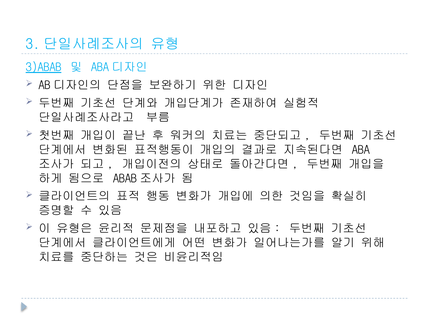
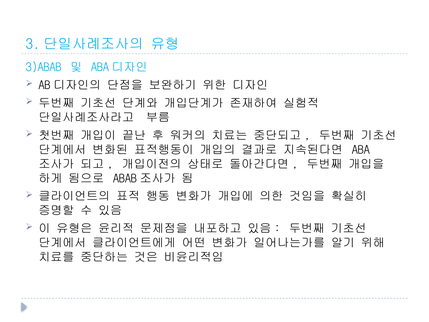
3)ABAB underline: present -> none
